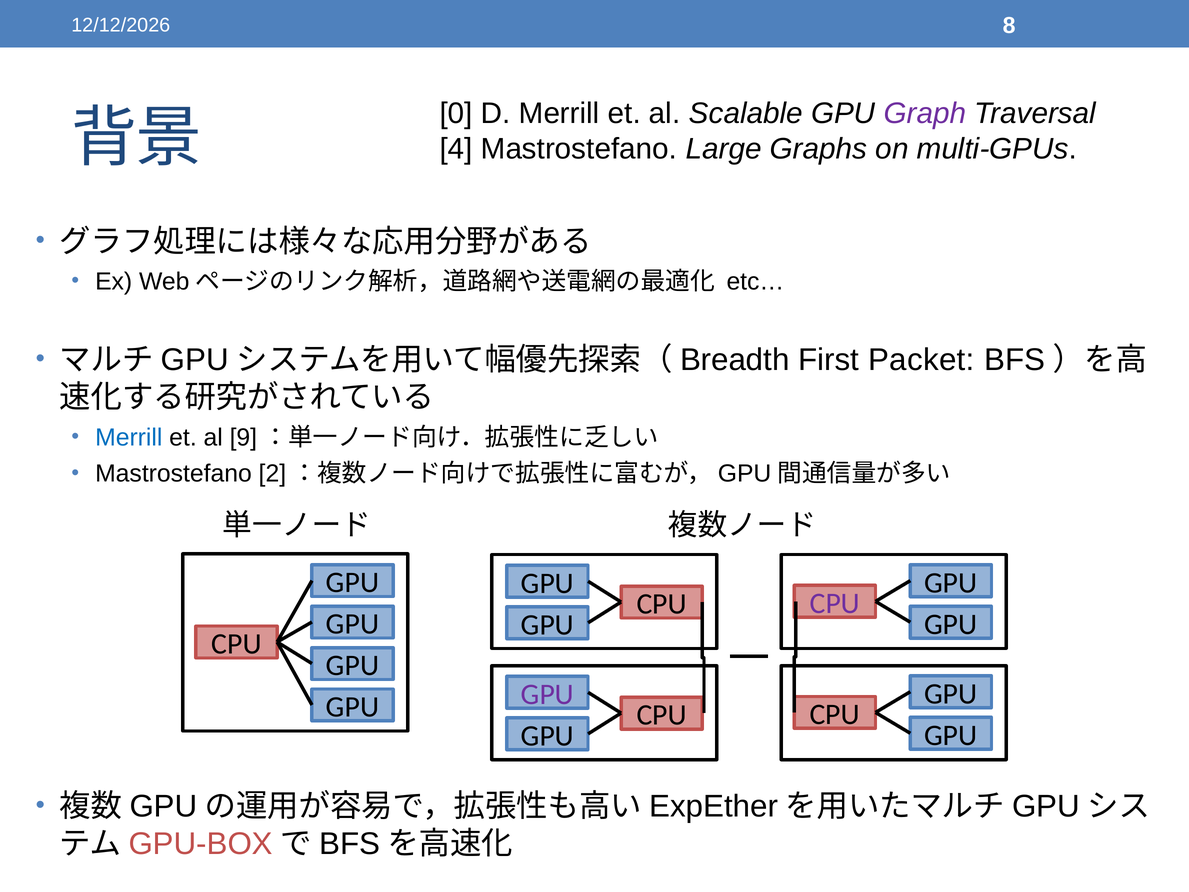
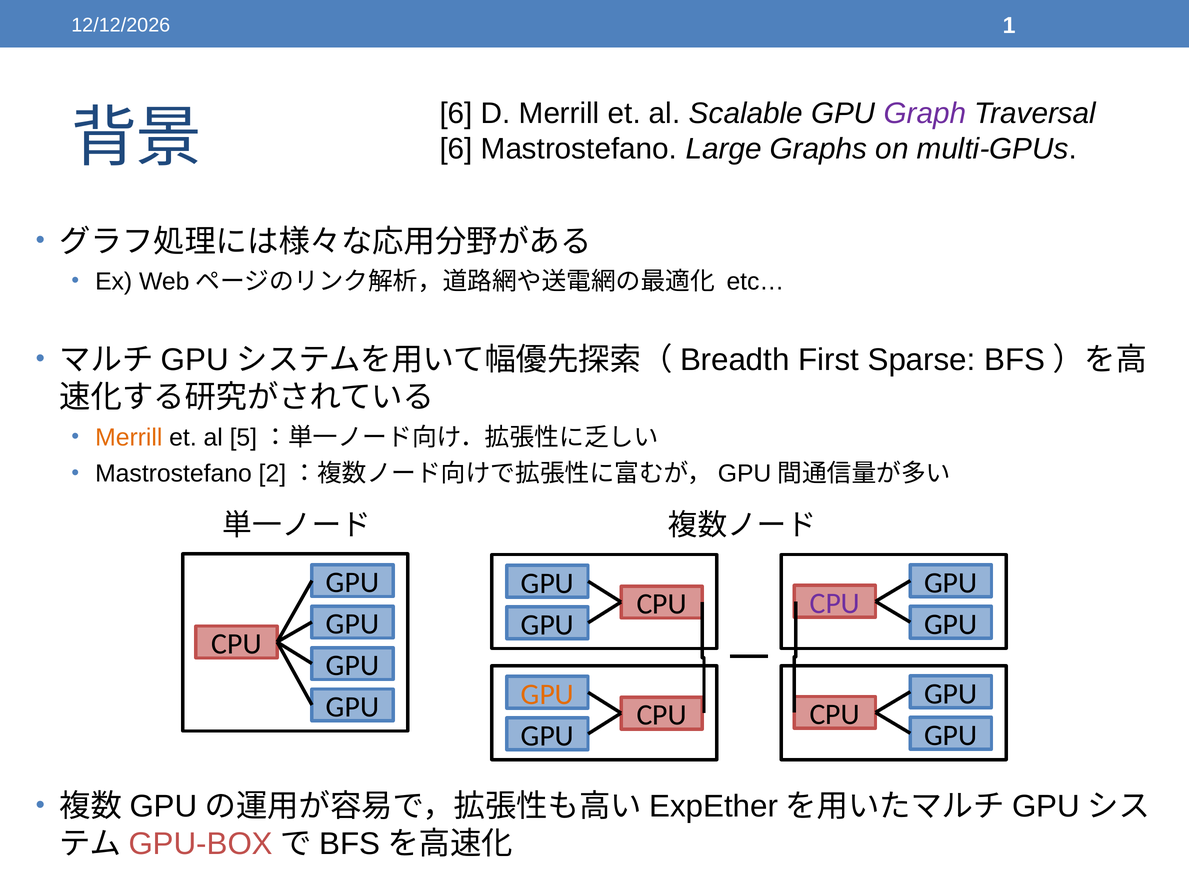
8: 8 -> 1
0 at (456, 113): 0 -> 6
4 at (456, 149): 4 -> 6
Packet: Packet -> Sparse
Merrill at (129, 437) colour: blue -> orange
9: 9 -> 5
GPU at (547, 694) colour: purple -> orange
